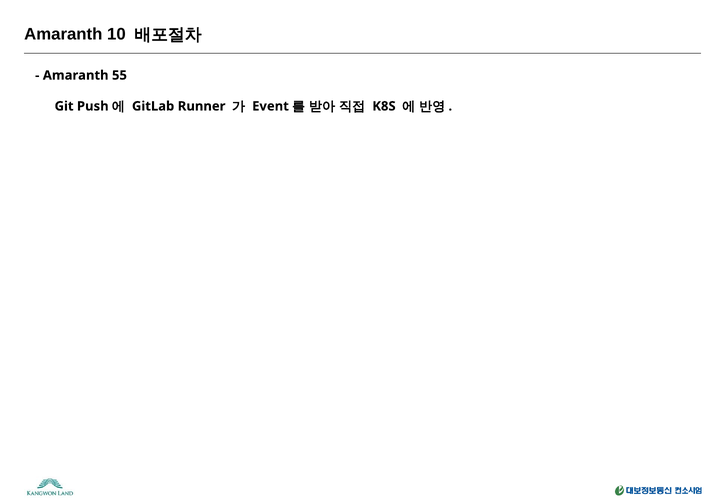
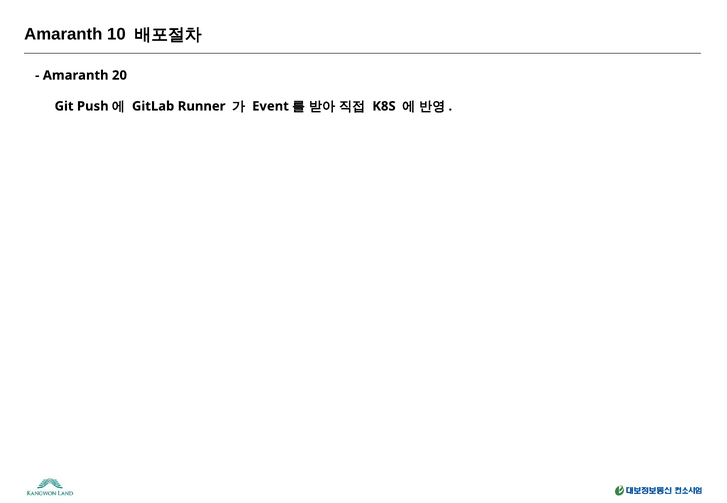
55: 55 -> 20
